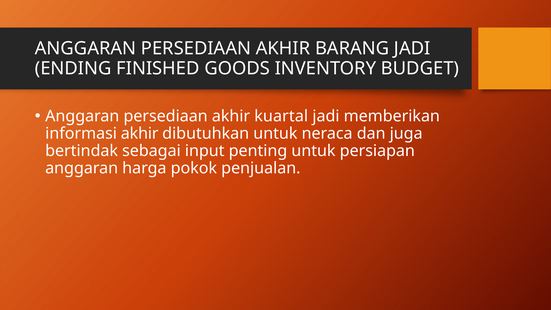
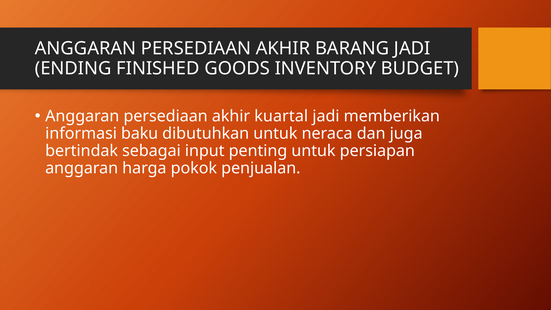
informasi akhir: akhir -> baku
